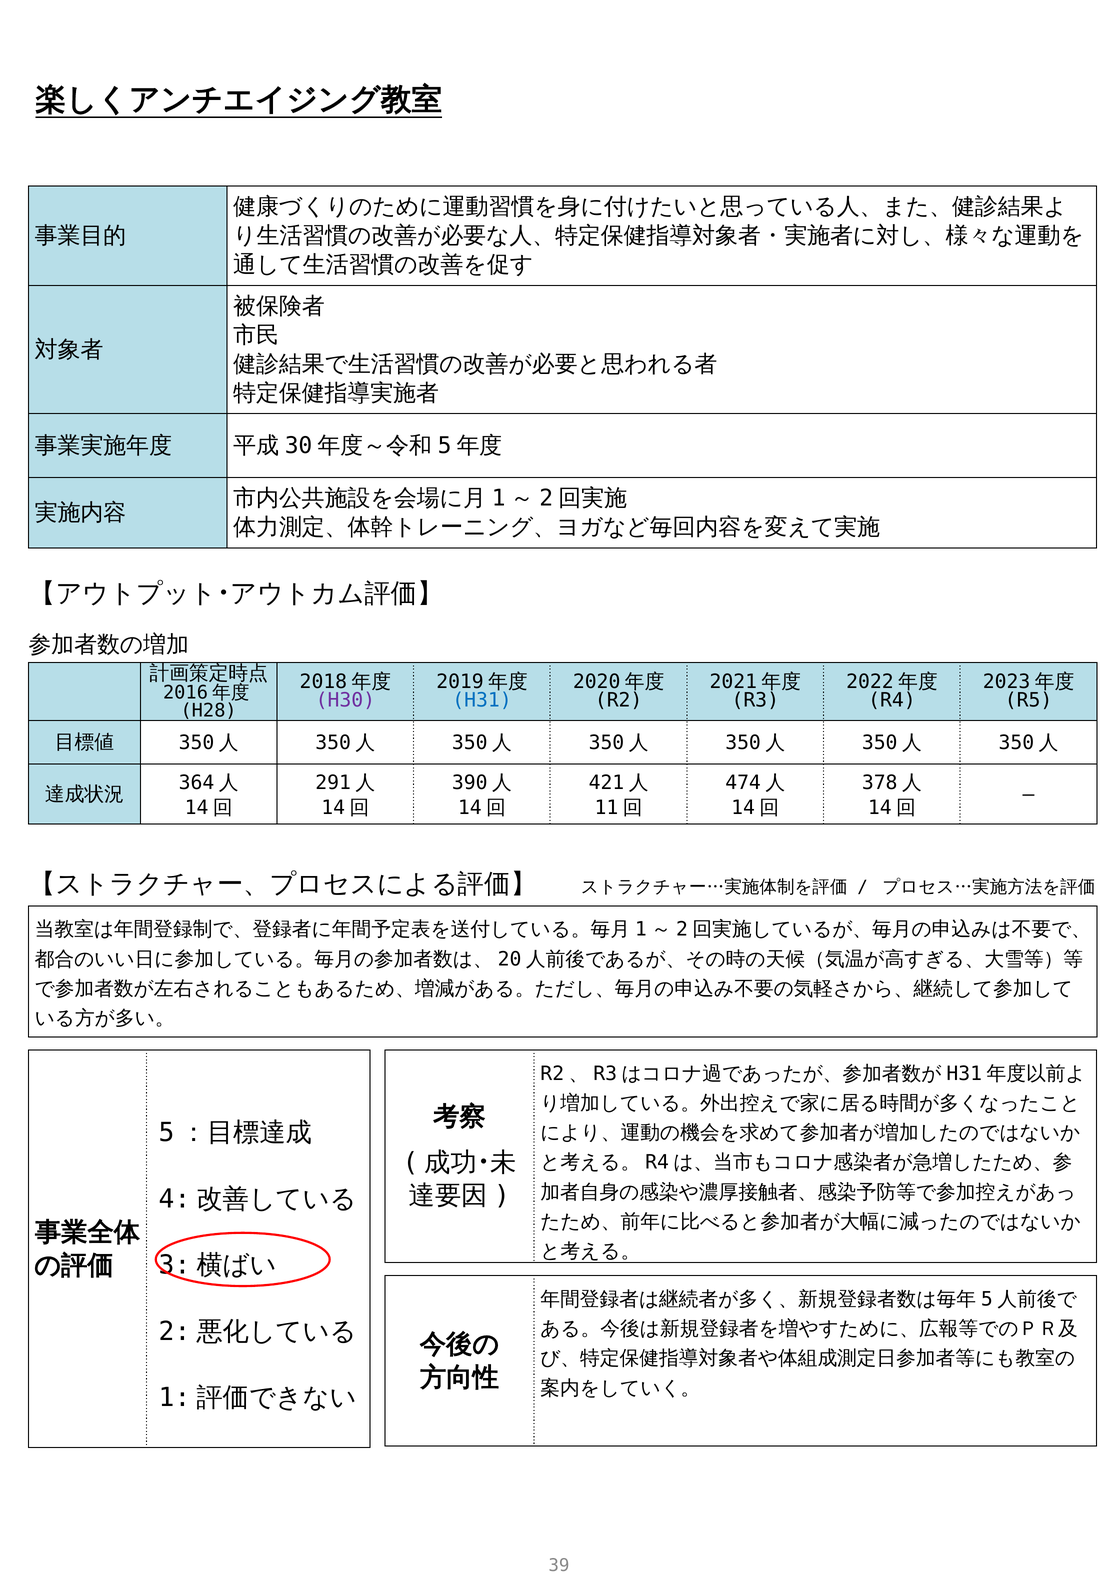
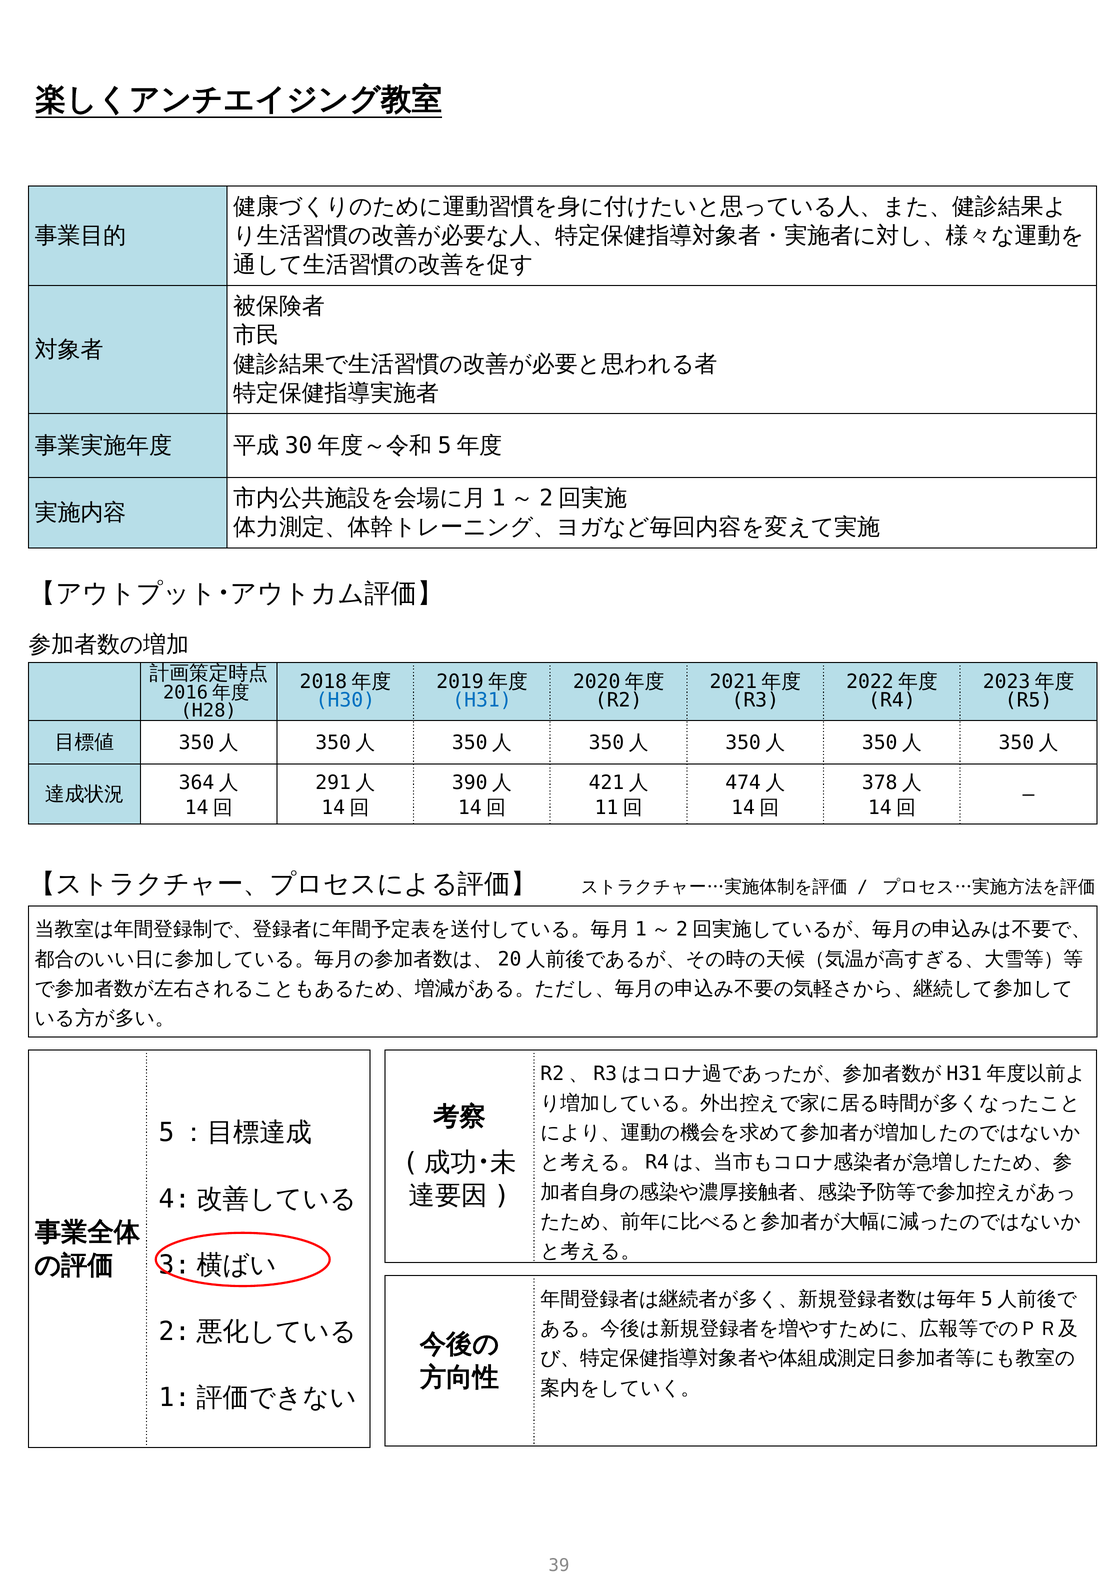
H30 colour: purple -> blue
